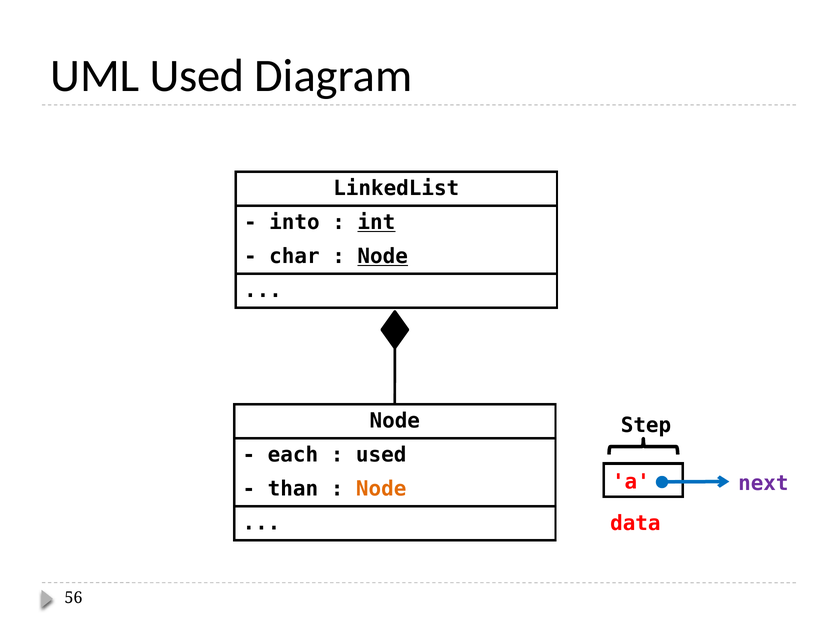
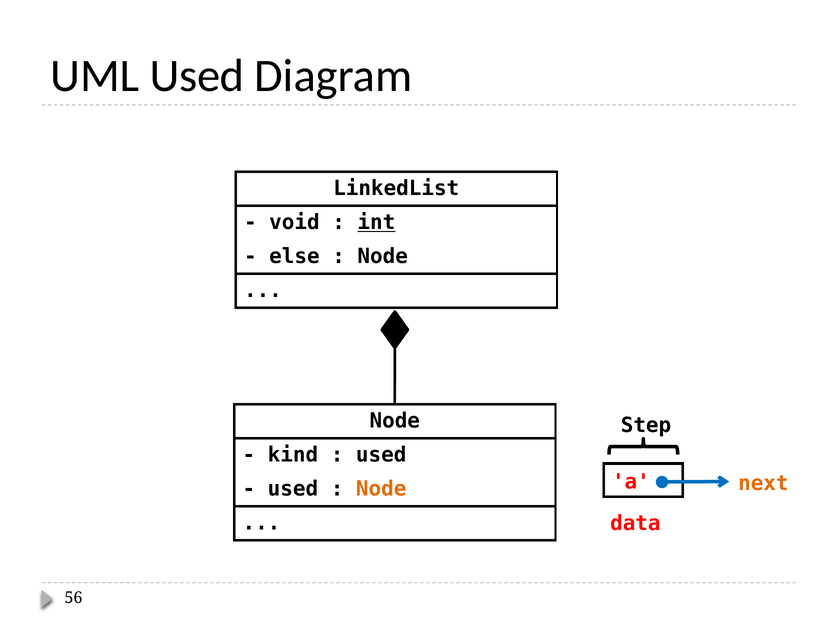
into: into -> void
char: char -> else
Node at (383, 256) underline: present -> none
each: each -> kind
next colour: purple -> orange
than at (293, 489): than -> used
